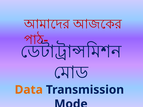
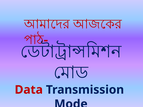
Data colour: orange -> red
